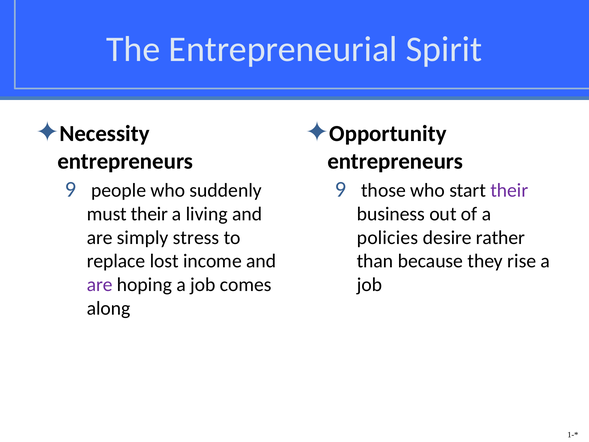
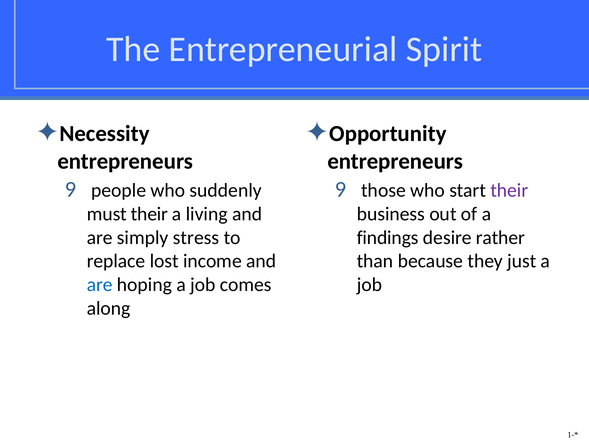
policies: policies -> findings
rise: rise -> just
are at (100, 285) colour: purple -> blue
